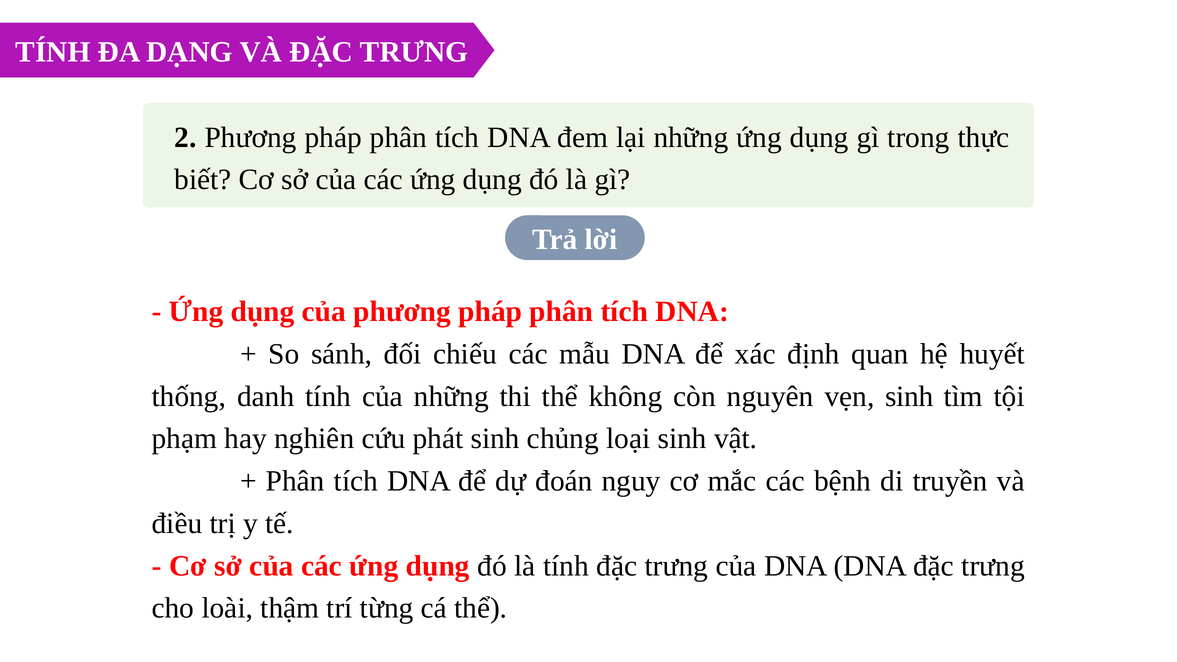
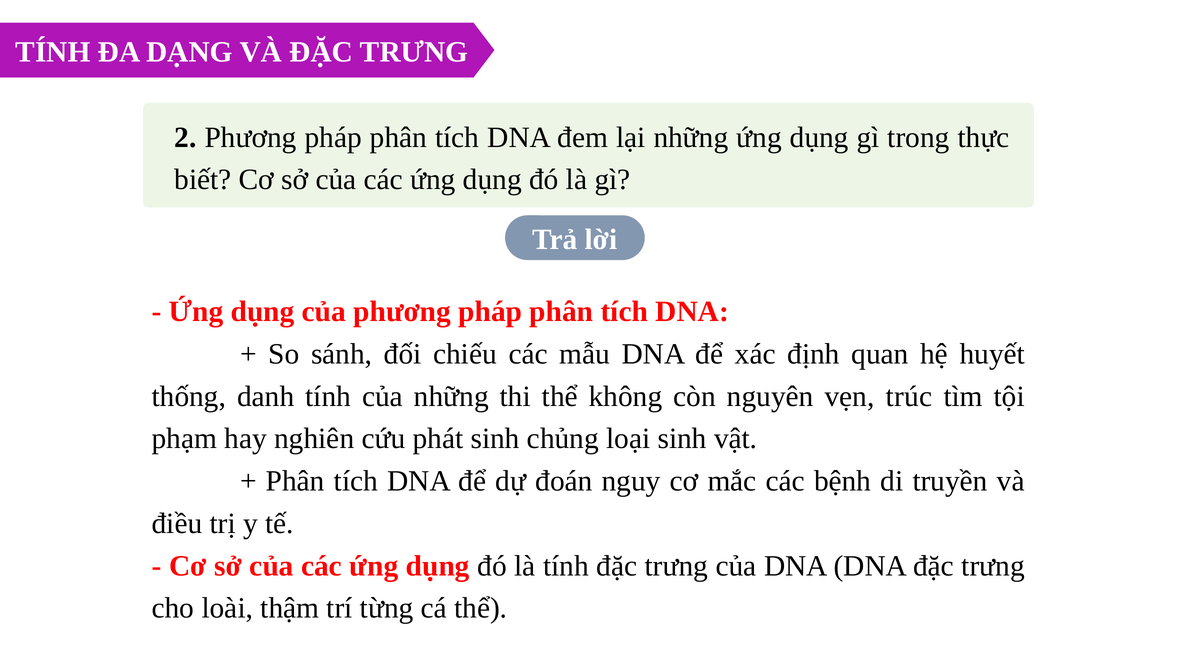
vẹn sinh: sinh -> trúc
